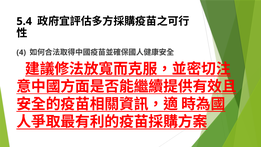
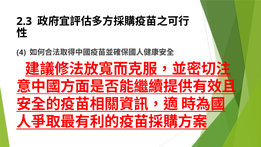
5.4: 5.4 -> 2.3
